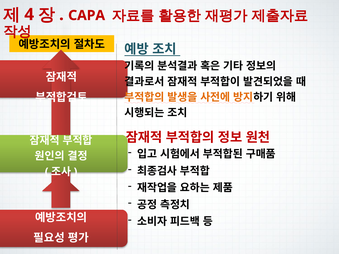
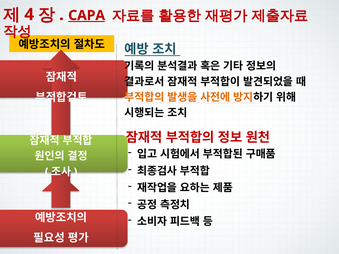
CAPA underline: none -> present
